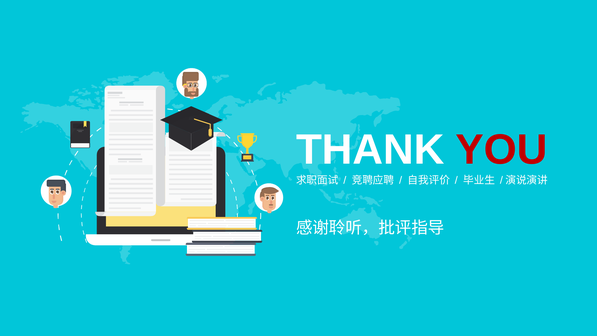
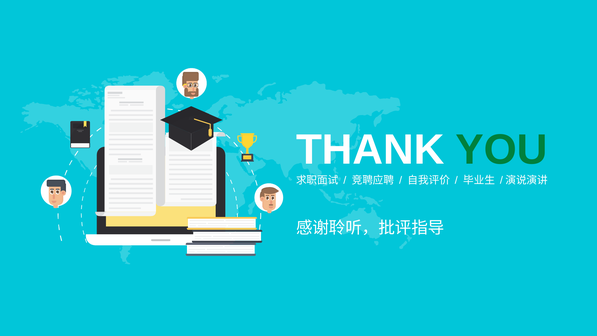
YOU colour: red -> green
